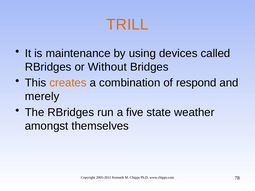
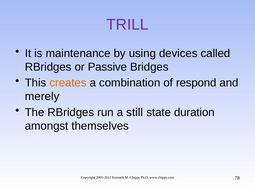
TRILL colour: orange -> purple
Without: Without -> Passive
five: five -> still
weather: weather -> duration
